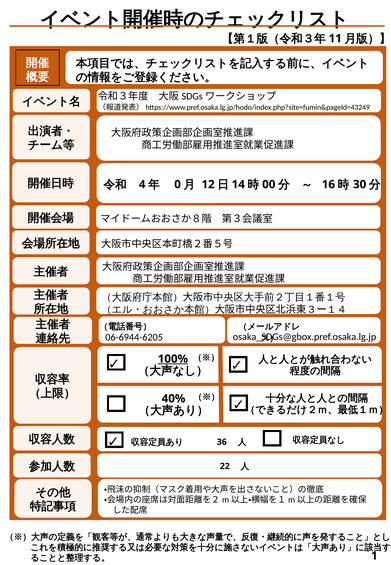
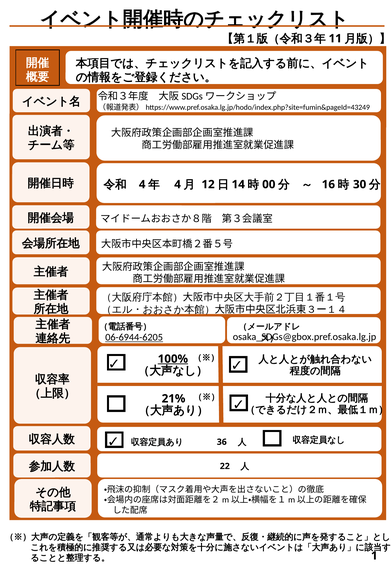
0 at (178, 184): 0 -> 4
06-6944-6205 underline: none -> present
40%: 40% -> 21%
